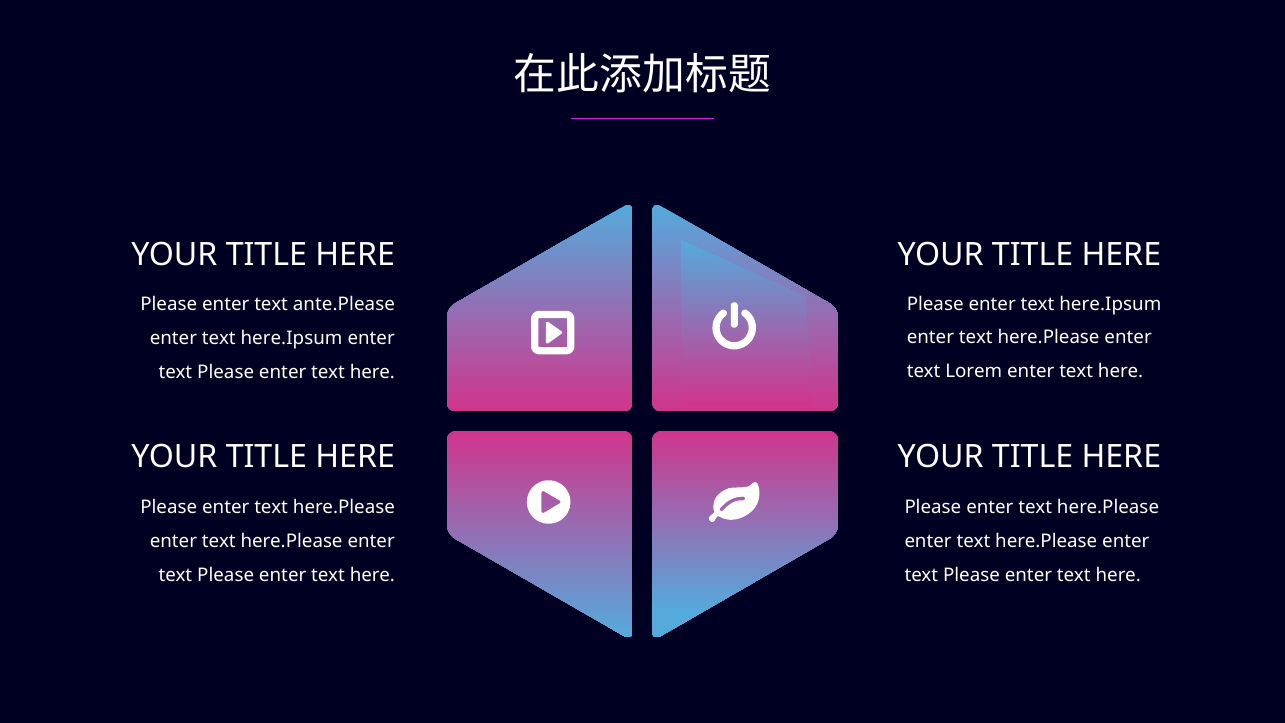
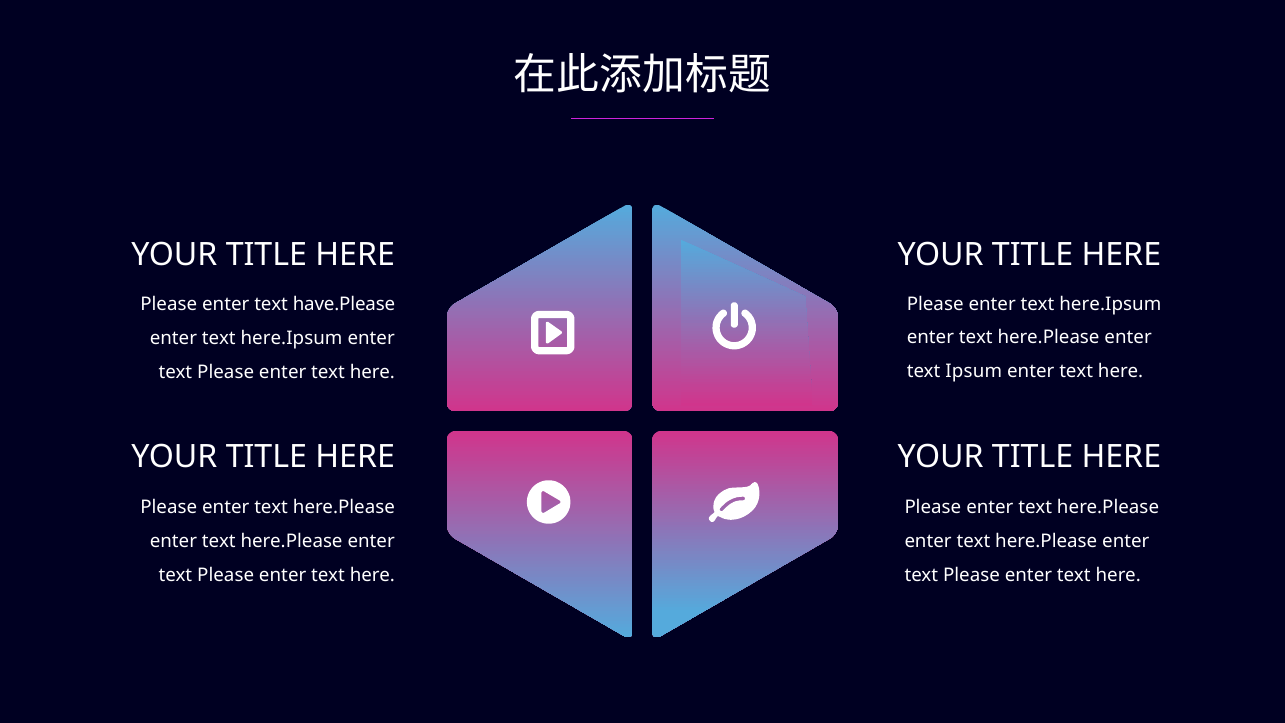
ante.Please: ante.Please -> have.Please
Lorem: Lorem -> Ipsum
